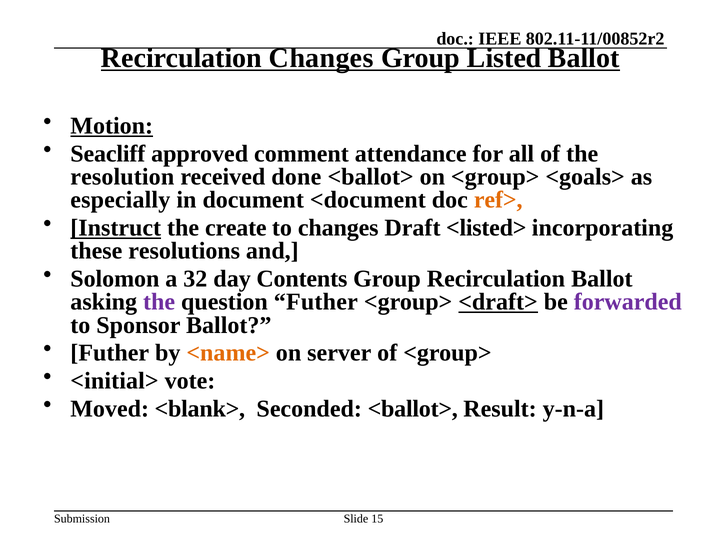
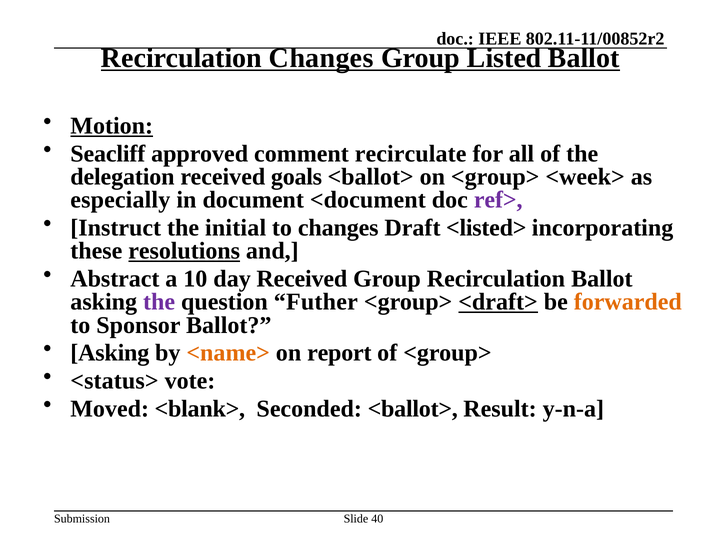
attendance: attendance -> recirculate
resolution: resolution -> delegation
done: done -> goals
<goals>: <goals> -> <week>
ref> colour: orange -> purple
Instruct underline: present -> none
create: create -> initial
resolutions underline: none -> present
Solomon: Solomon -> Abstract
32: 32 -> 10
day Contents: Contents -> Received
forwarded colour: purple -> orange
Futher at (110, 353): Futher -> Asking
server: server -> report
<initial>: <initial> -> <status>
15: 15 -> 40
